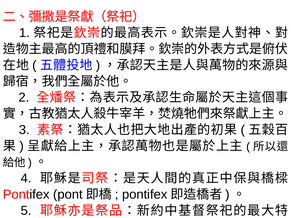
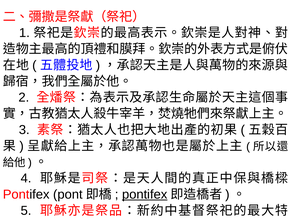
pontifex at (145, 195) underline: none -> present
